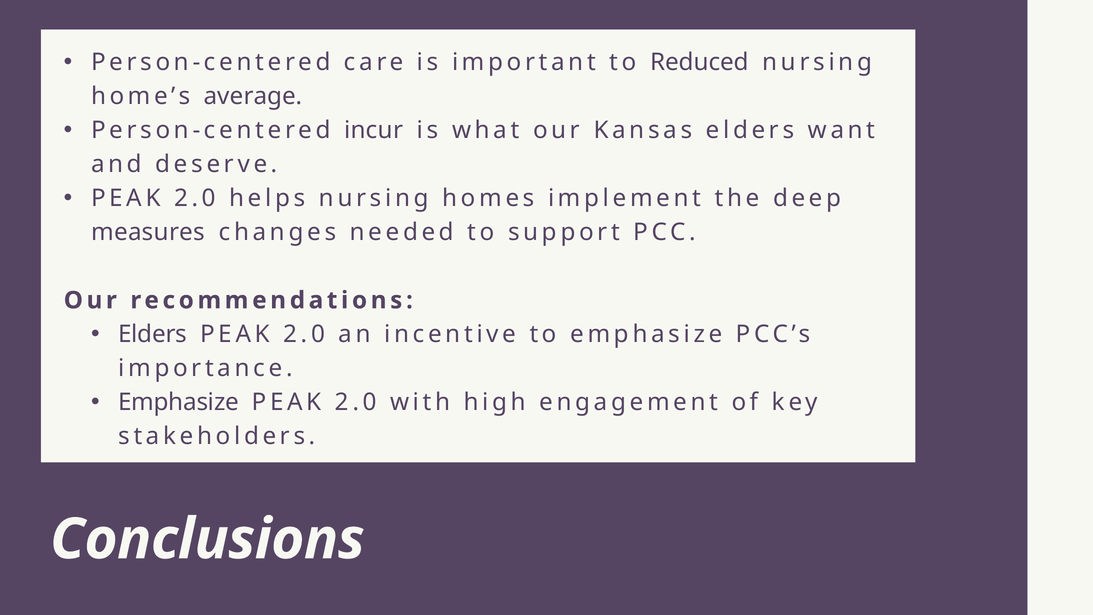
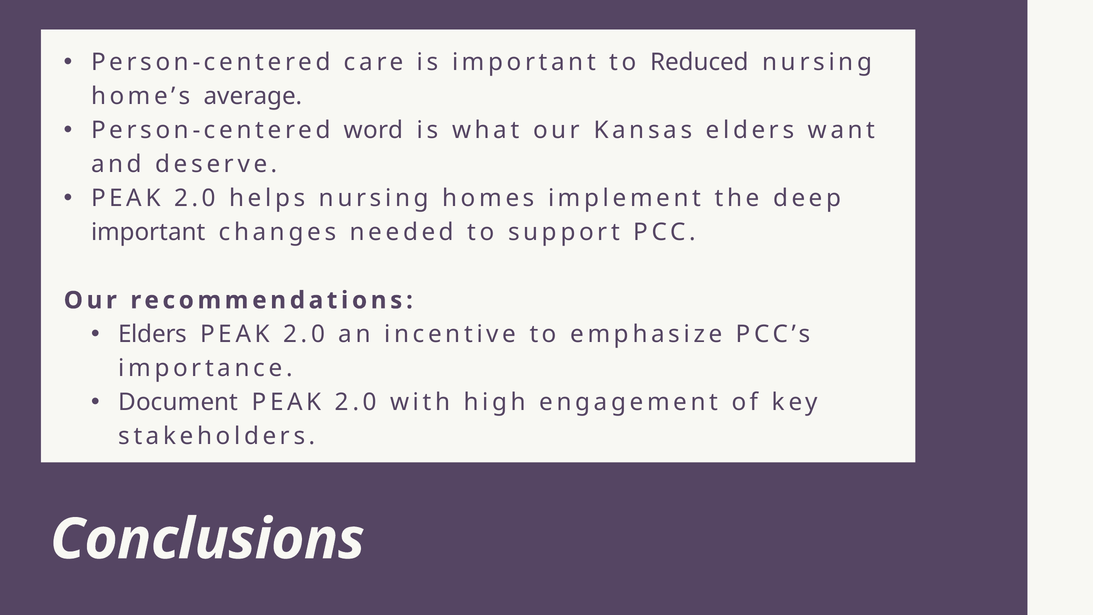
incur: incur -> word
measures at (148, 232): measures -> important
Emphasize at (178, 402): Emphasize -> Document
